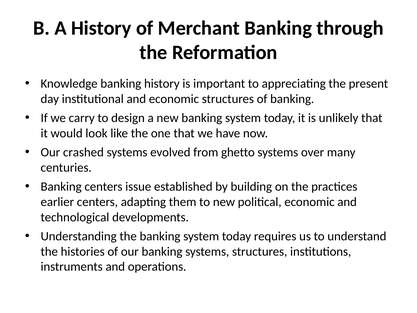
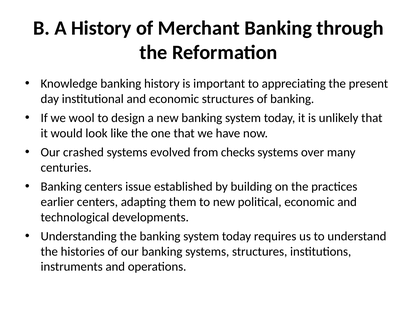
carry: carry -> wool
ghetto: ghetto -> checks
